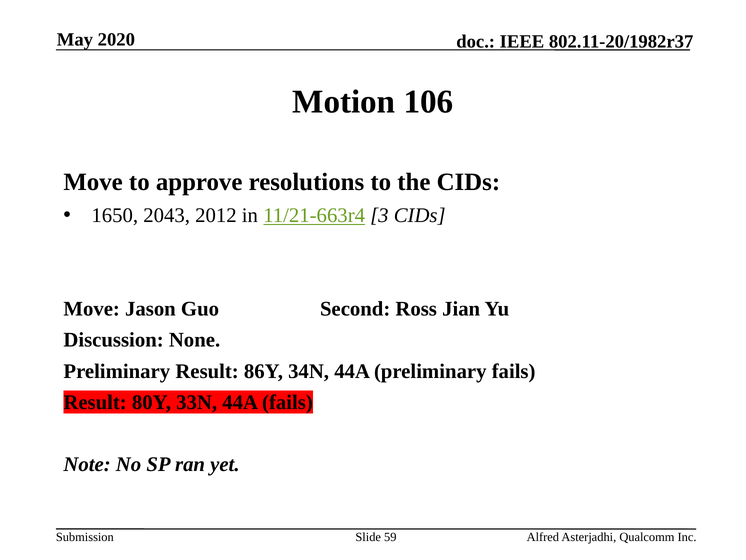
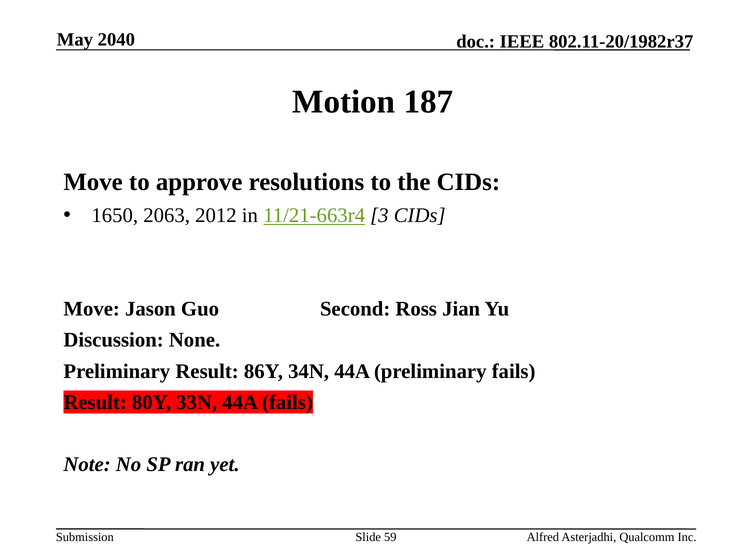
2020: 2020 -> 2040
106: 106 -> 187
2043: 2043 -> 2063
